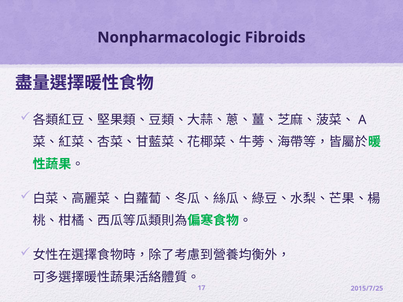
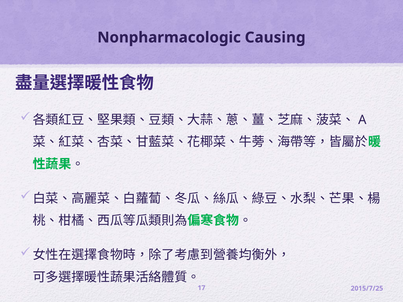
Fibroids: Fibroids -> Causing
